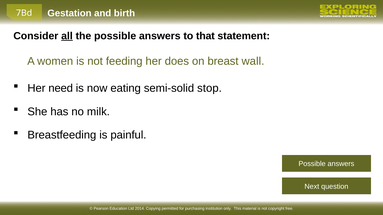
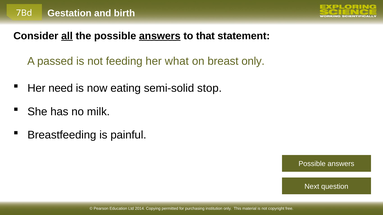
answers at (160, 36) underline: none -> present
women: women -> passed
does: does -> what
breast wall: wall -> only
